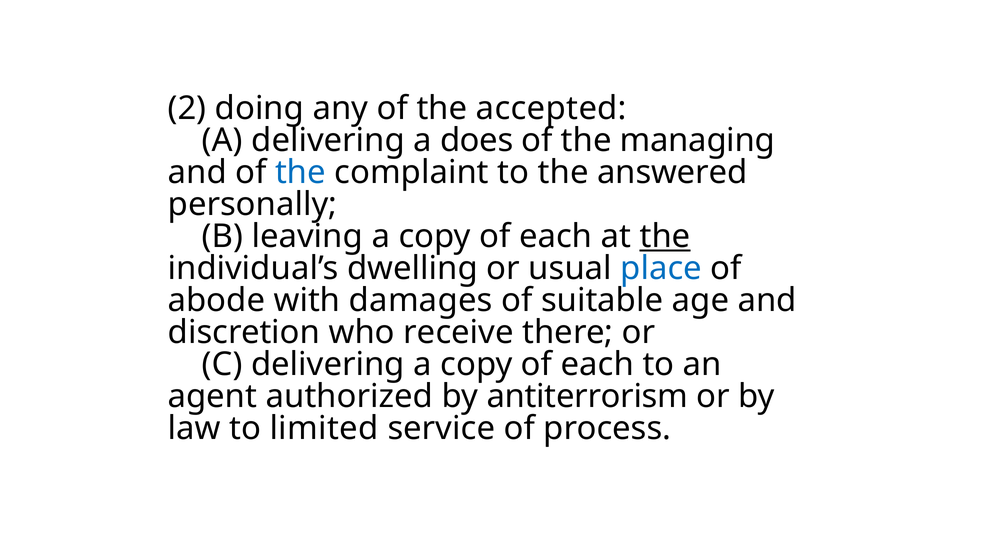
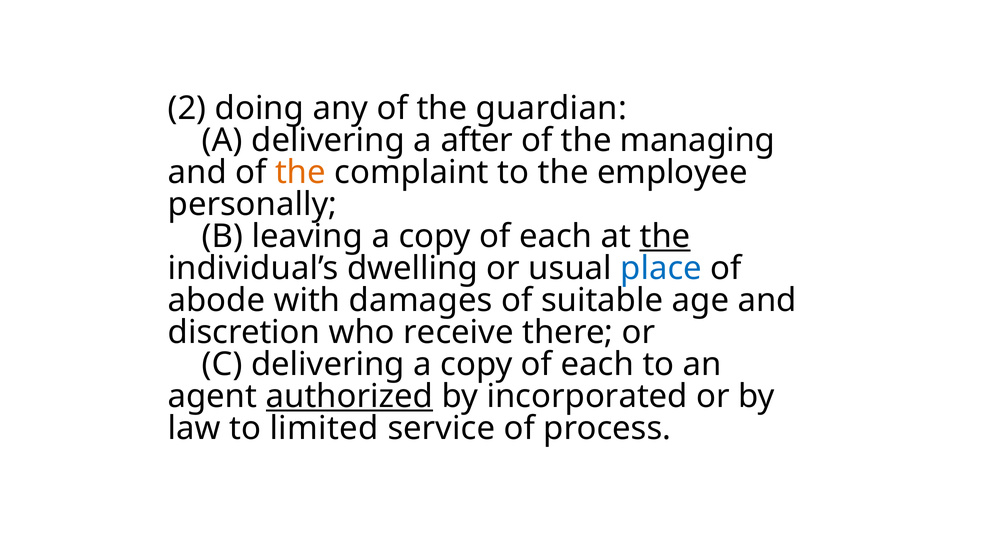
accepted: accepted -> guardian
does: does -> after
the at (300, 172) colour: blue -> orange
answered: answered -> employee
authorized underline: none -> present
antiterrorism: antiterrorism -> incorporated
